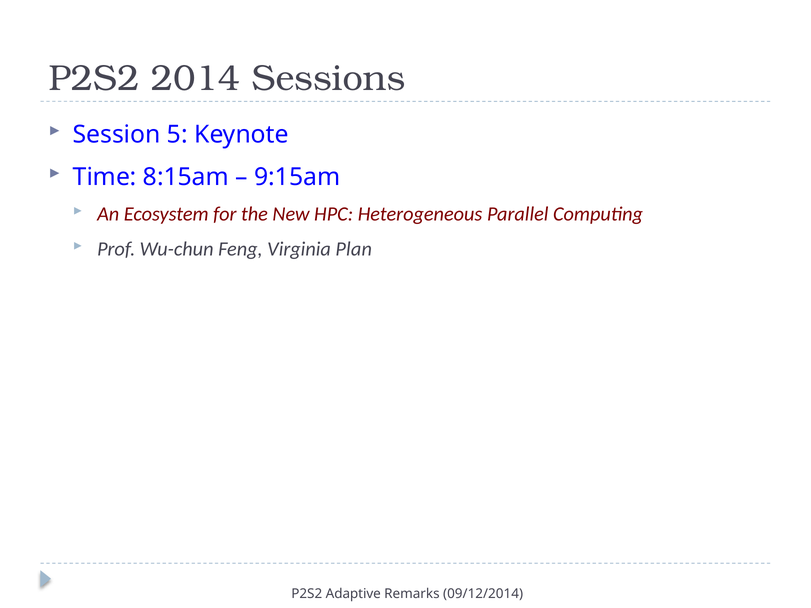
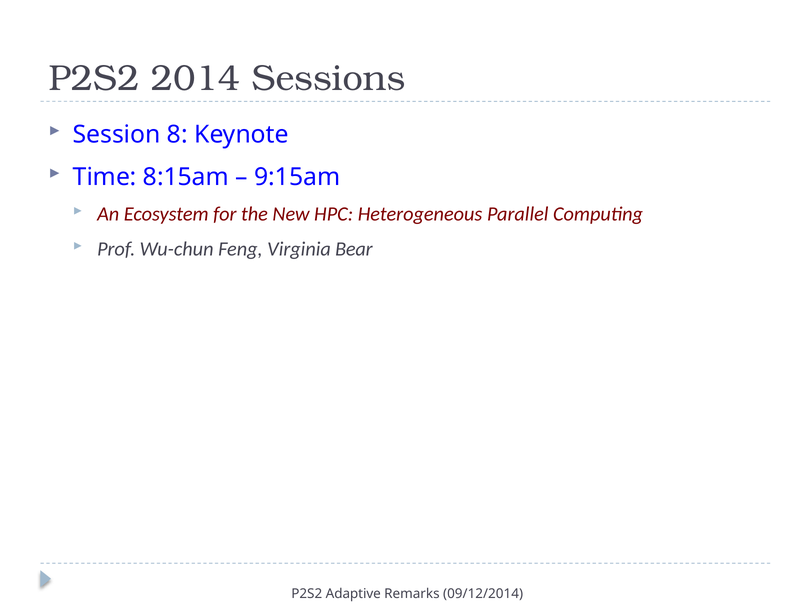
5: 5 -> 8
Plan: Plan -> Bear
